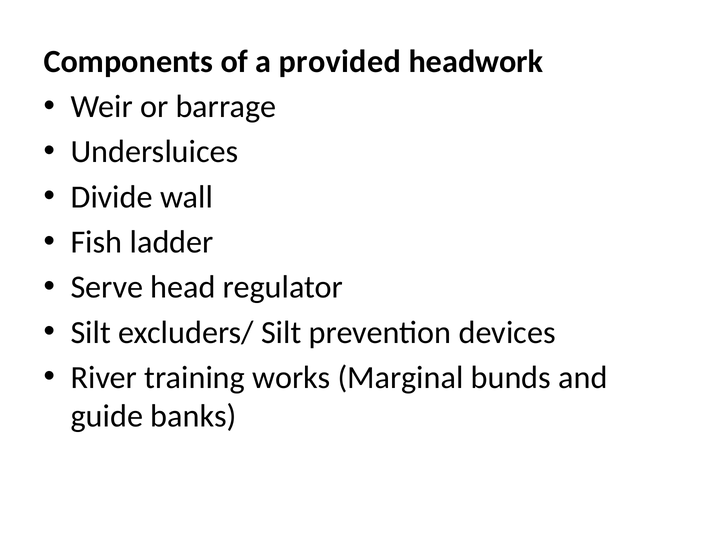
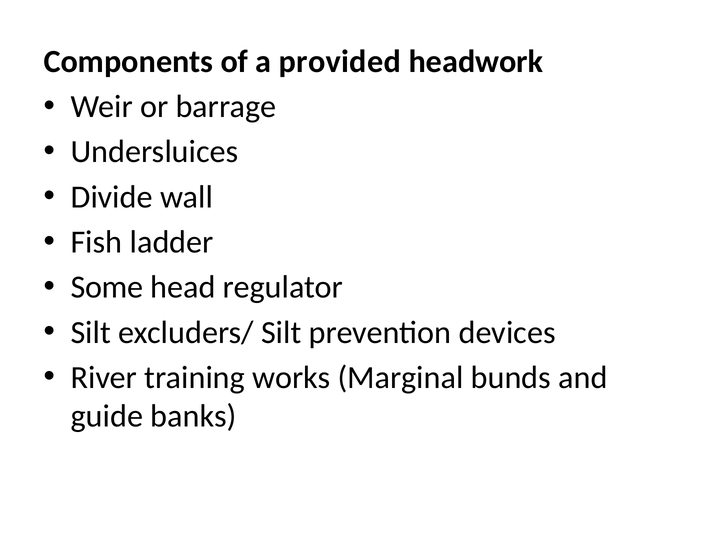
Serve: Serve -> Some
